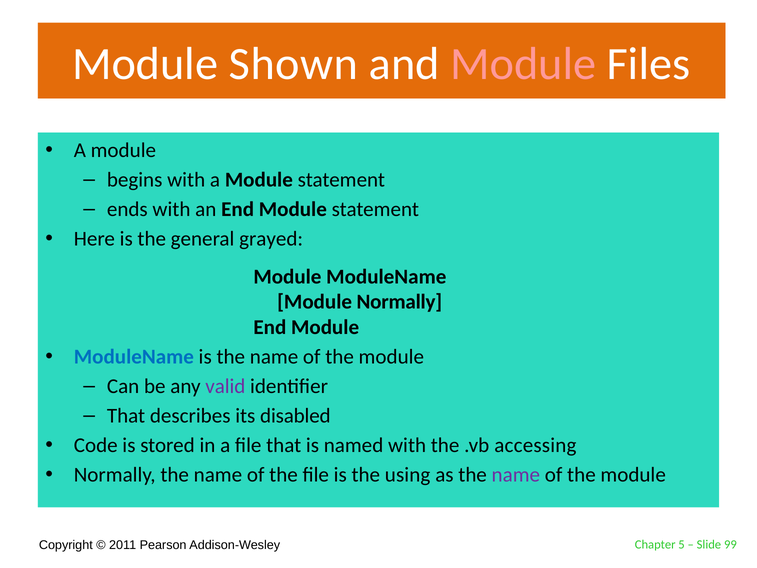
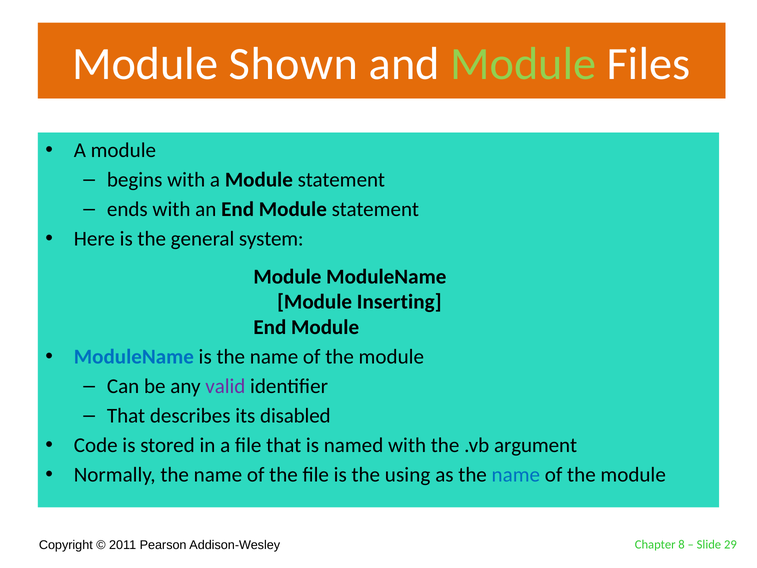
Module at (523, 64) colour: pink -> light green
grayed: grayed -> system
Module Normally: Normally -> Inserting
accessing: accessing -> argument
name at (516, 475) colour: purple -> blue
5: 5 -> 8
99: 99 -> 29
